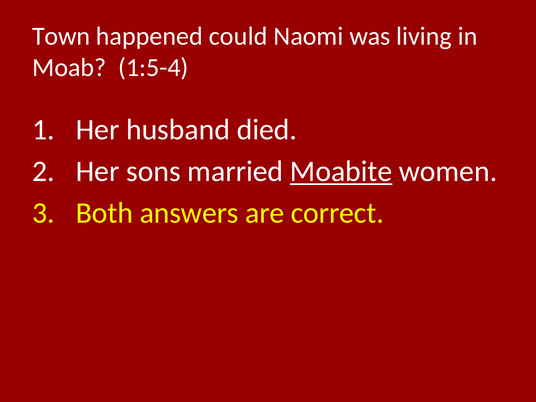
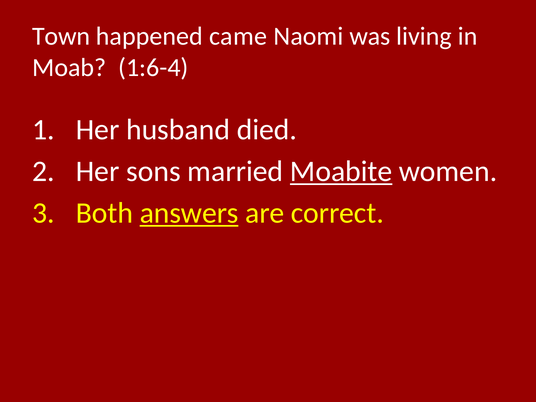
could: could -> came
1:5-4: 1:5-4 -> 1:6-4
answers underline: none -> present
